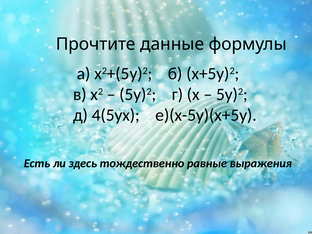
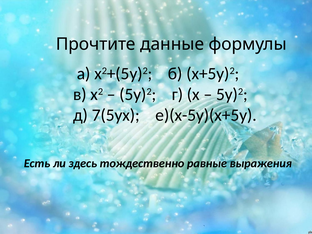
4(5ух: 4(5ух -> 7(5ух
